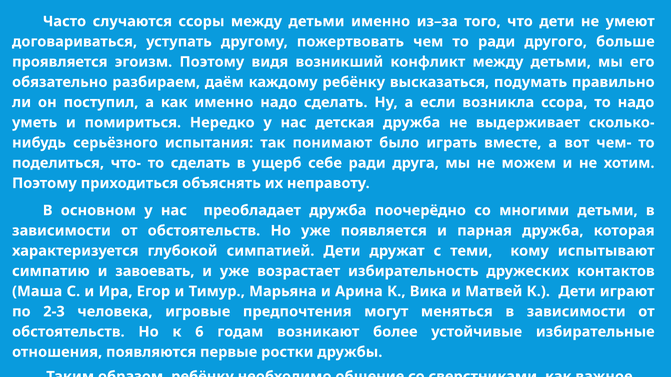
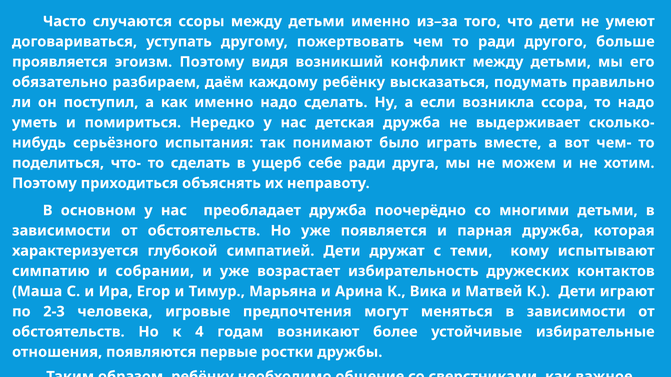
завоевать: завоевать -> собрании
6: 6 -> 4
